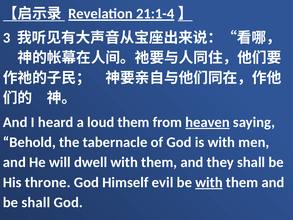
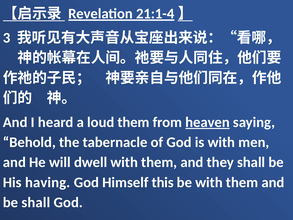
throne: throne -> having
evil: evil -> this
with at (209, 182) underline: present -> none
